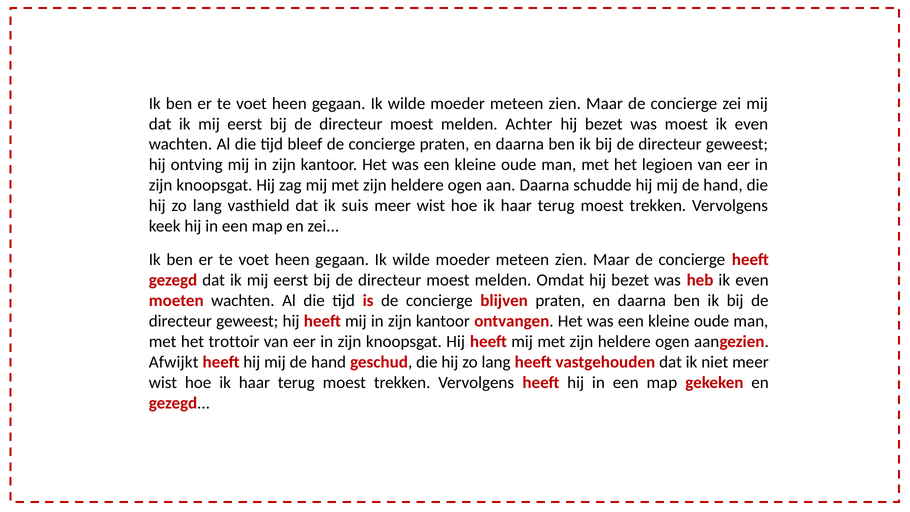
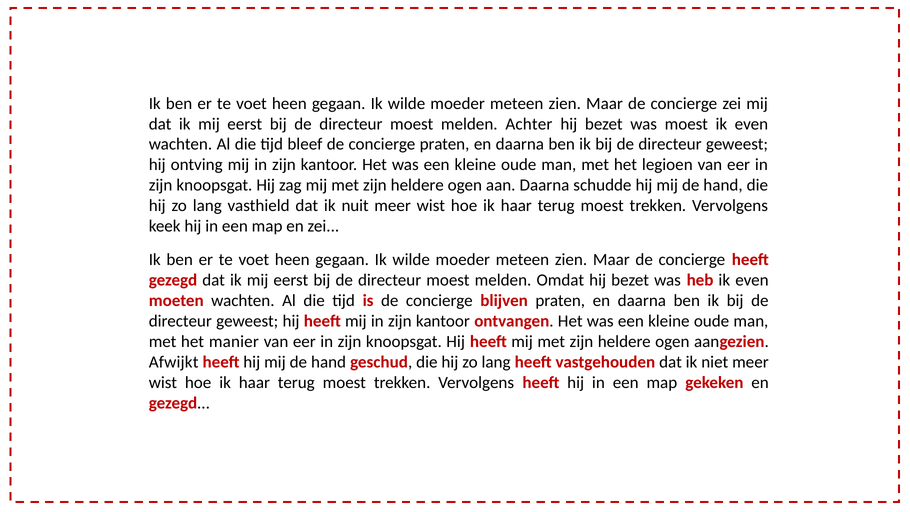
suis: suis -> nuit
trottoir: trottoir -> manier
